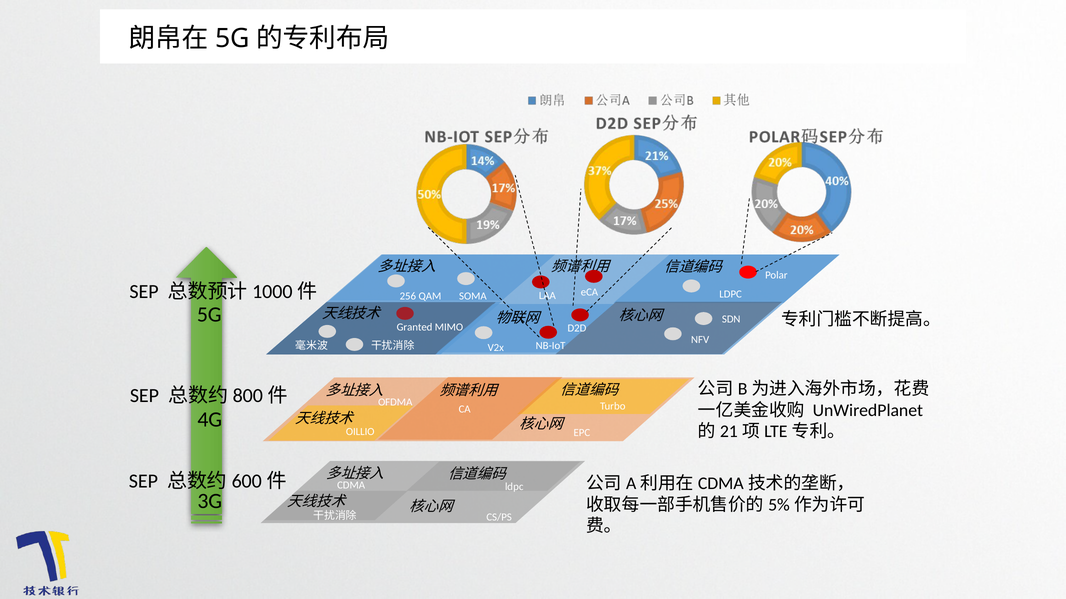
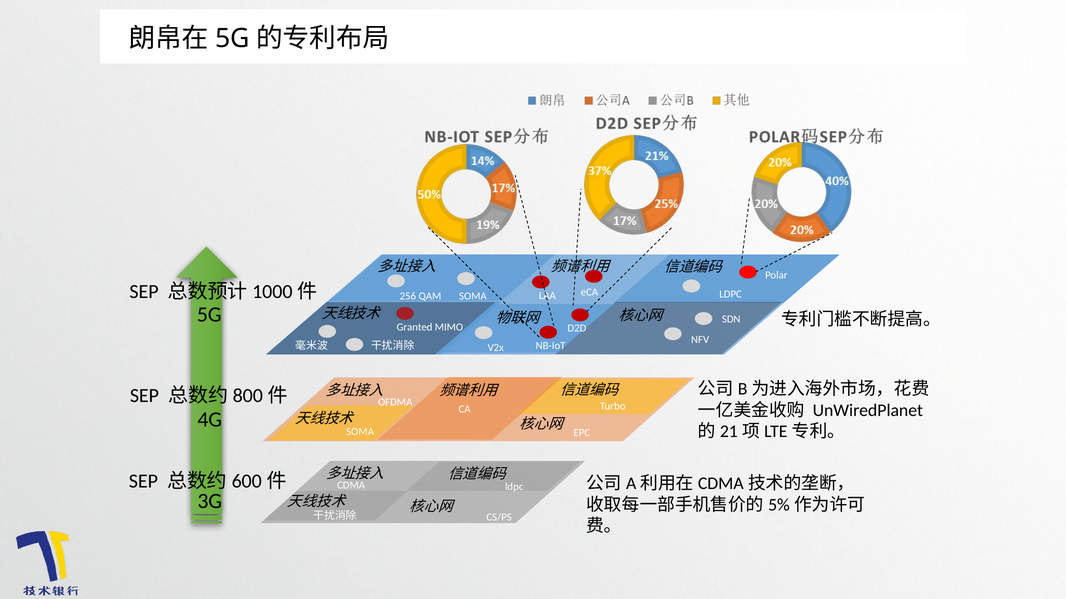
OILLIO at (360, 432): OILLIO -> SOMA
